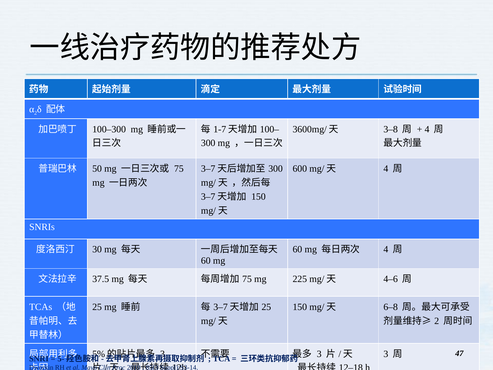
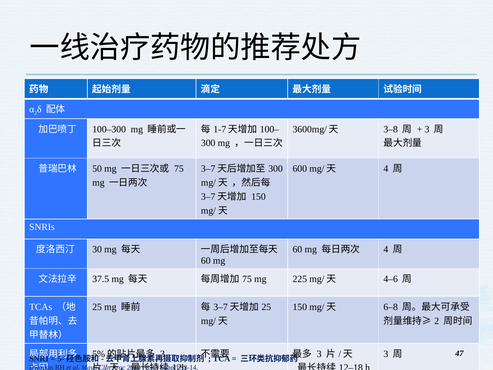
4 at (427, 129): 4 -> 3
